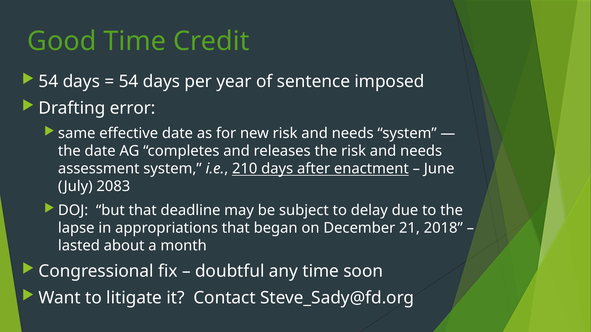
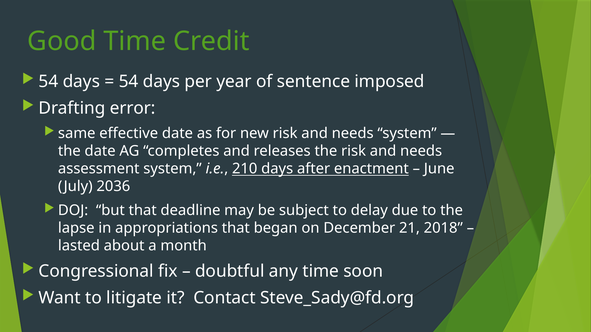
2083: 2083 -> 2036
